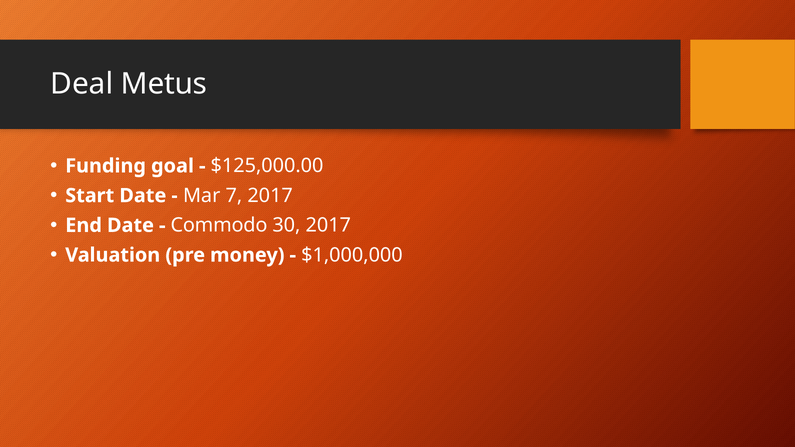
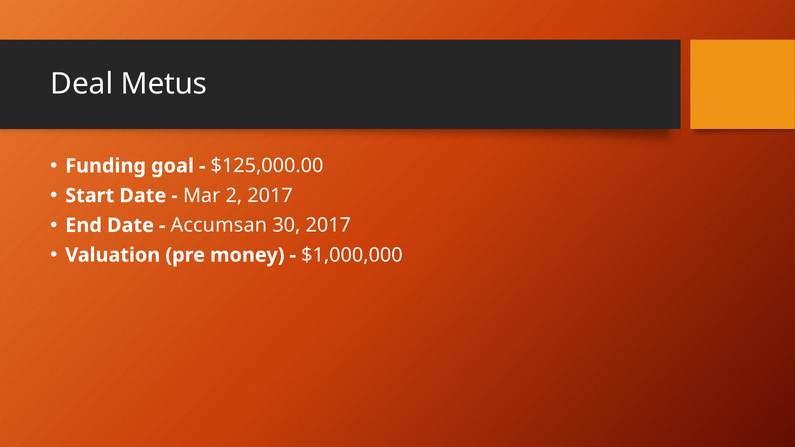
7: 7 -> 2
Commodo: Commodo -> Accumsan
